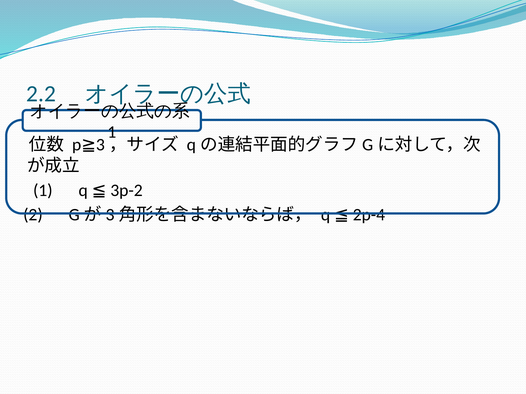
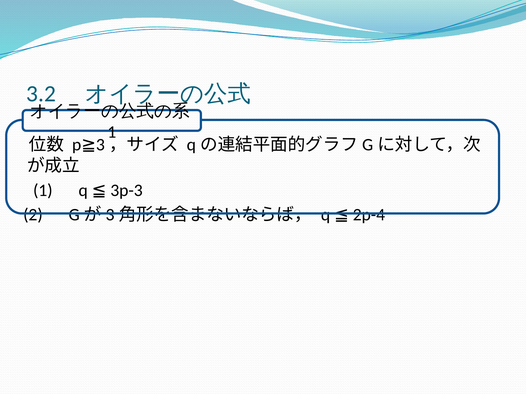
2.2: 2.2 -> 3.2
3p-2: 3p-2 -> 3p-3
